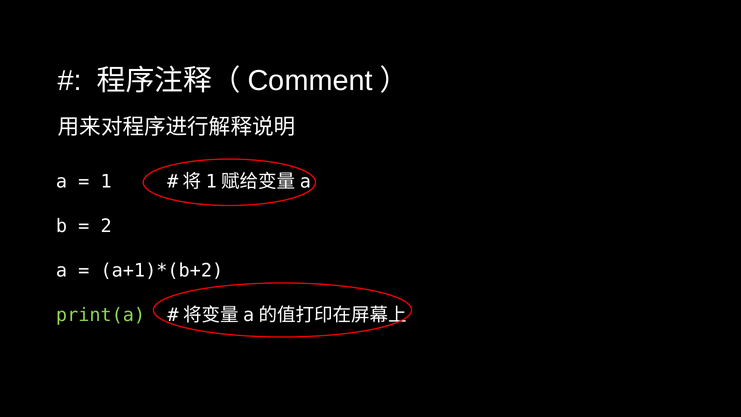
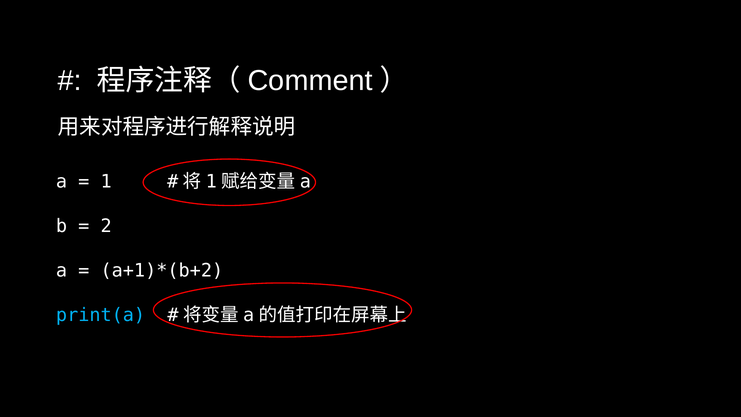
print(a colour: light green -> light blue
